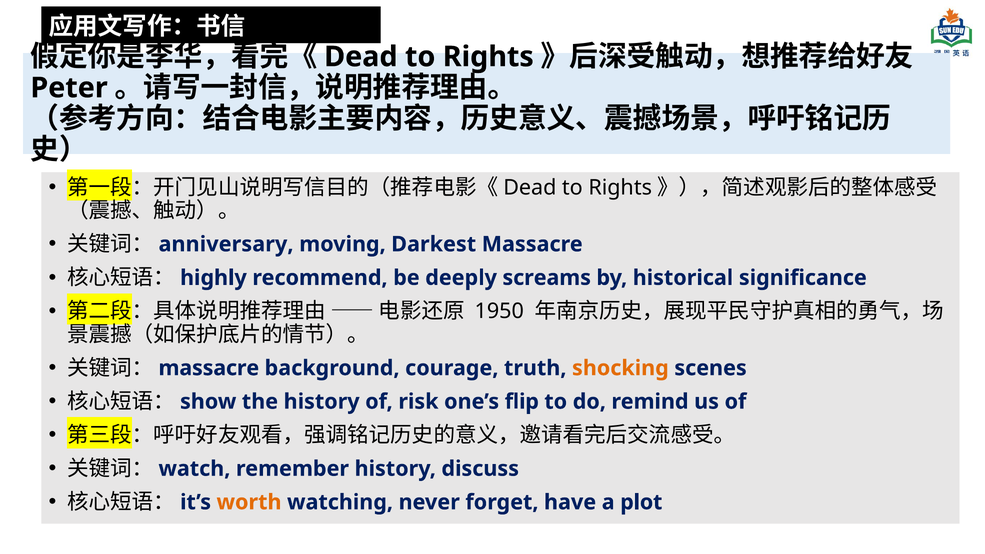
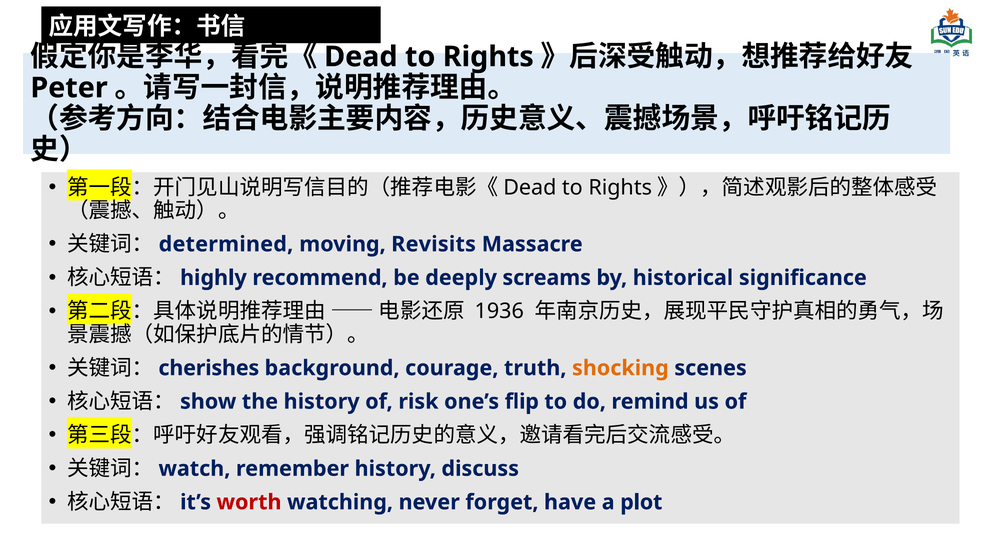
anniversary: anniversary -> determined
Darkest: Darkest -> Revisits
1950: 1950 -> 1936
massacre at (209, 368): massacre -> cherishes
worth colour: orange -> red
